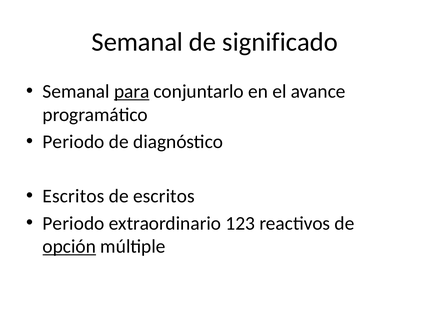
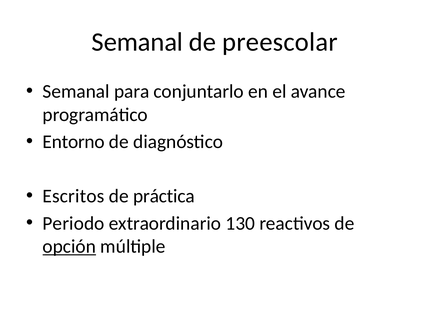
significado: significado -> preescolar
para underline: present -> none
Periodo at (74, 142): Periodo -> Entorno
de escritos: escritos -> práctica
123: 123 -> 130
